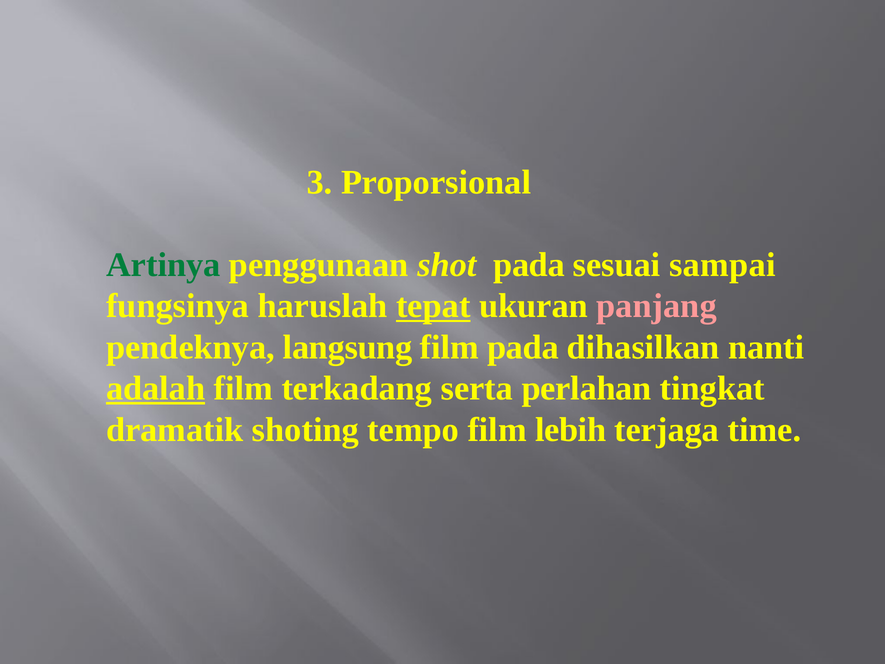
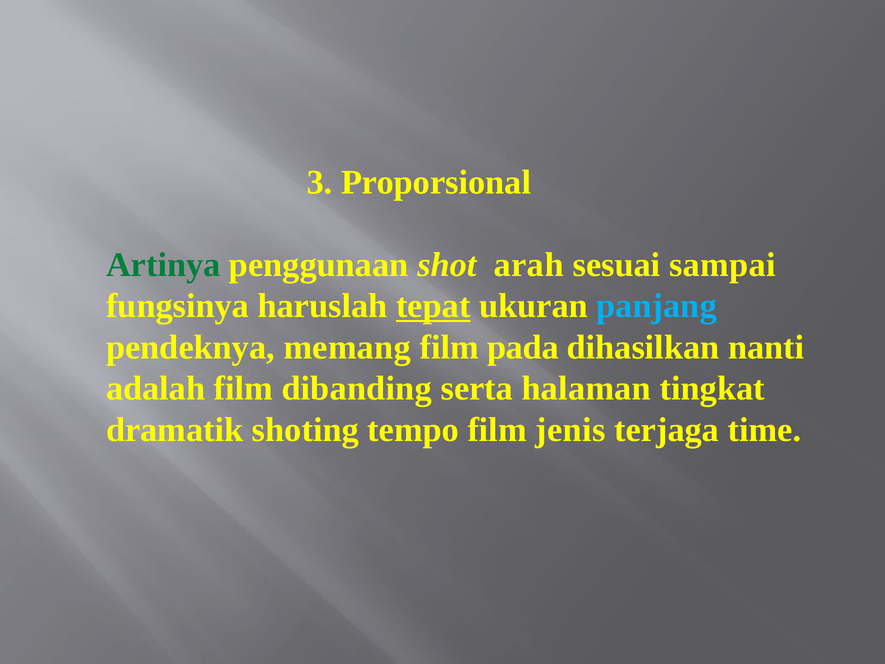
shot pada: pada -> arah
panjang colour: pink -> light blue
langsung: langsung -> memang
adalah underline: present -> none
terkadang: terkadang -> dibanding
perlahan: perlahan -> halaman
lebih: lebih -> jenis
